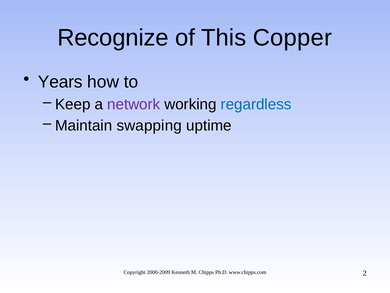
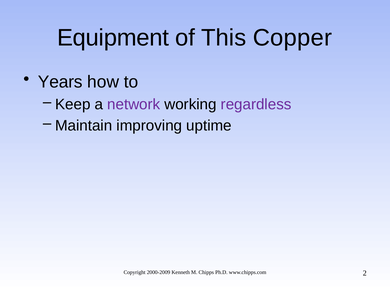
Recognize: Recognize -> Equipment
regardless colour: blue -> purple
swapping: swapping -> improving
